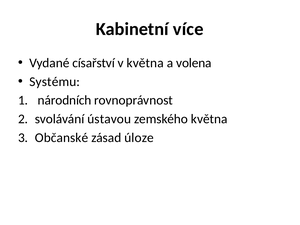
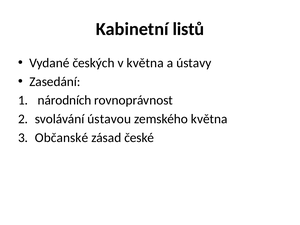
více: více -> listů
císařství: císařství -> českých
volena: volena -> ústavy
Systému: Systému -> Zasedání
úloze: úloze -> české
